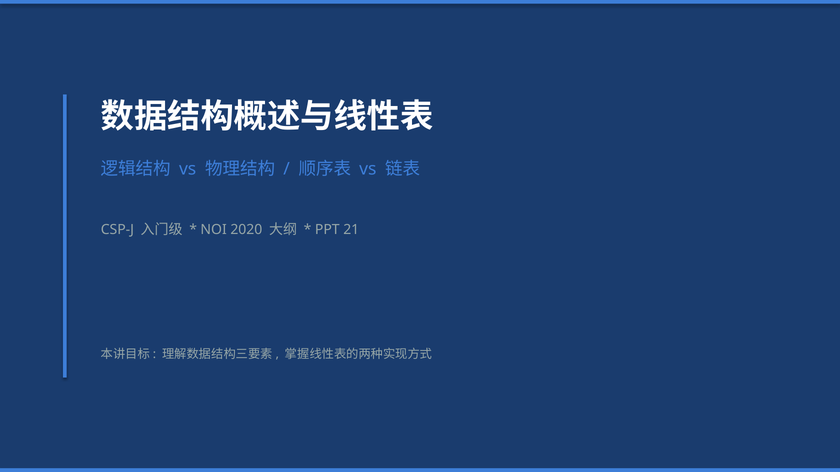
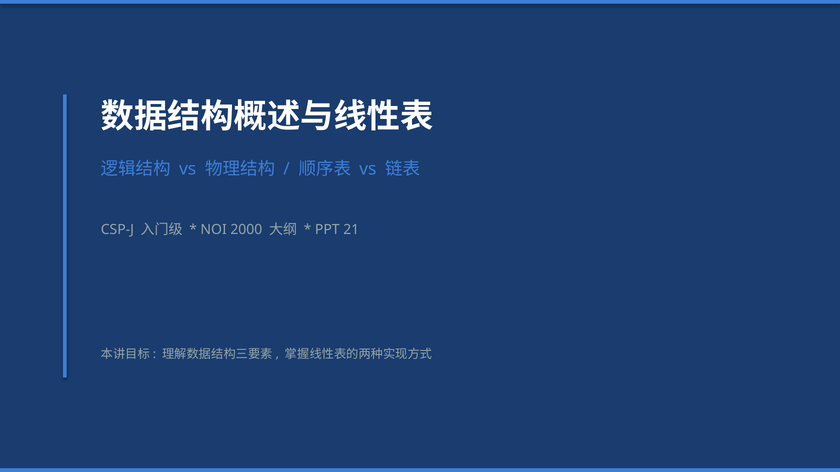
2020: 2020 -> 2000
